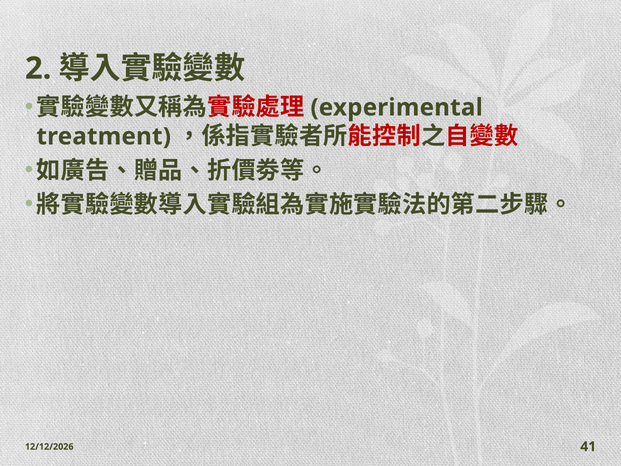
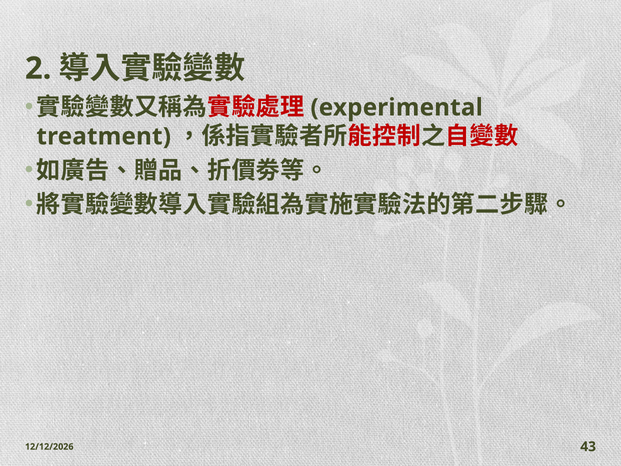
41: 41 -> 43
